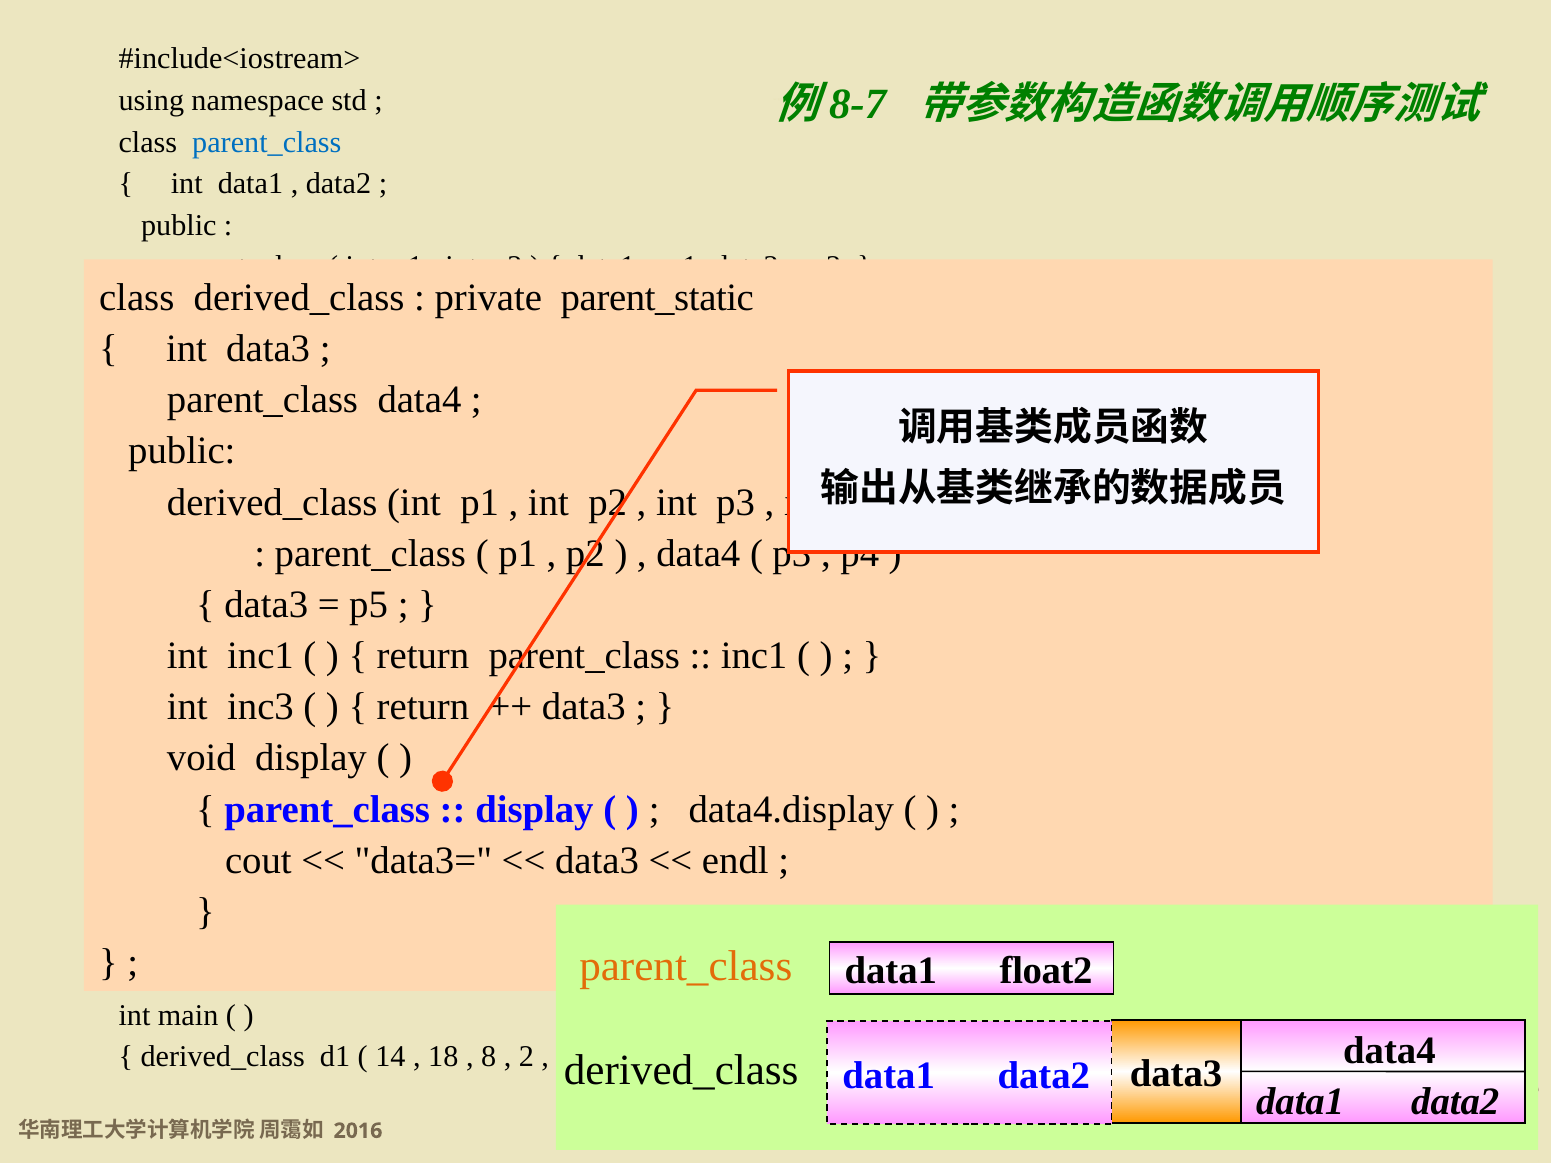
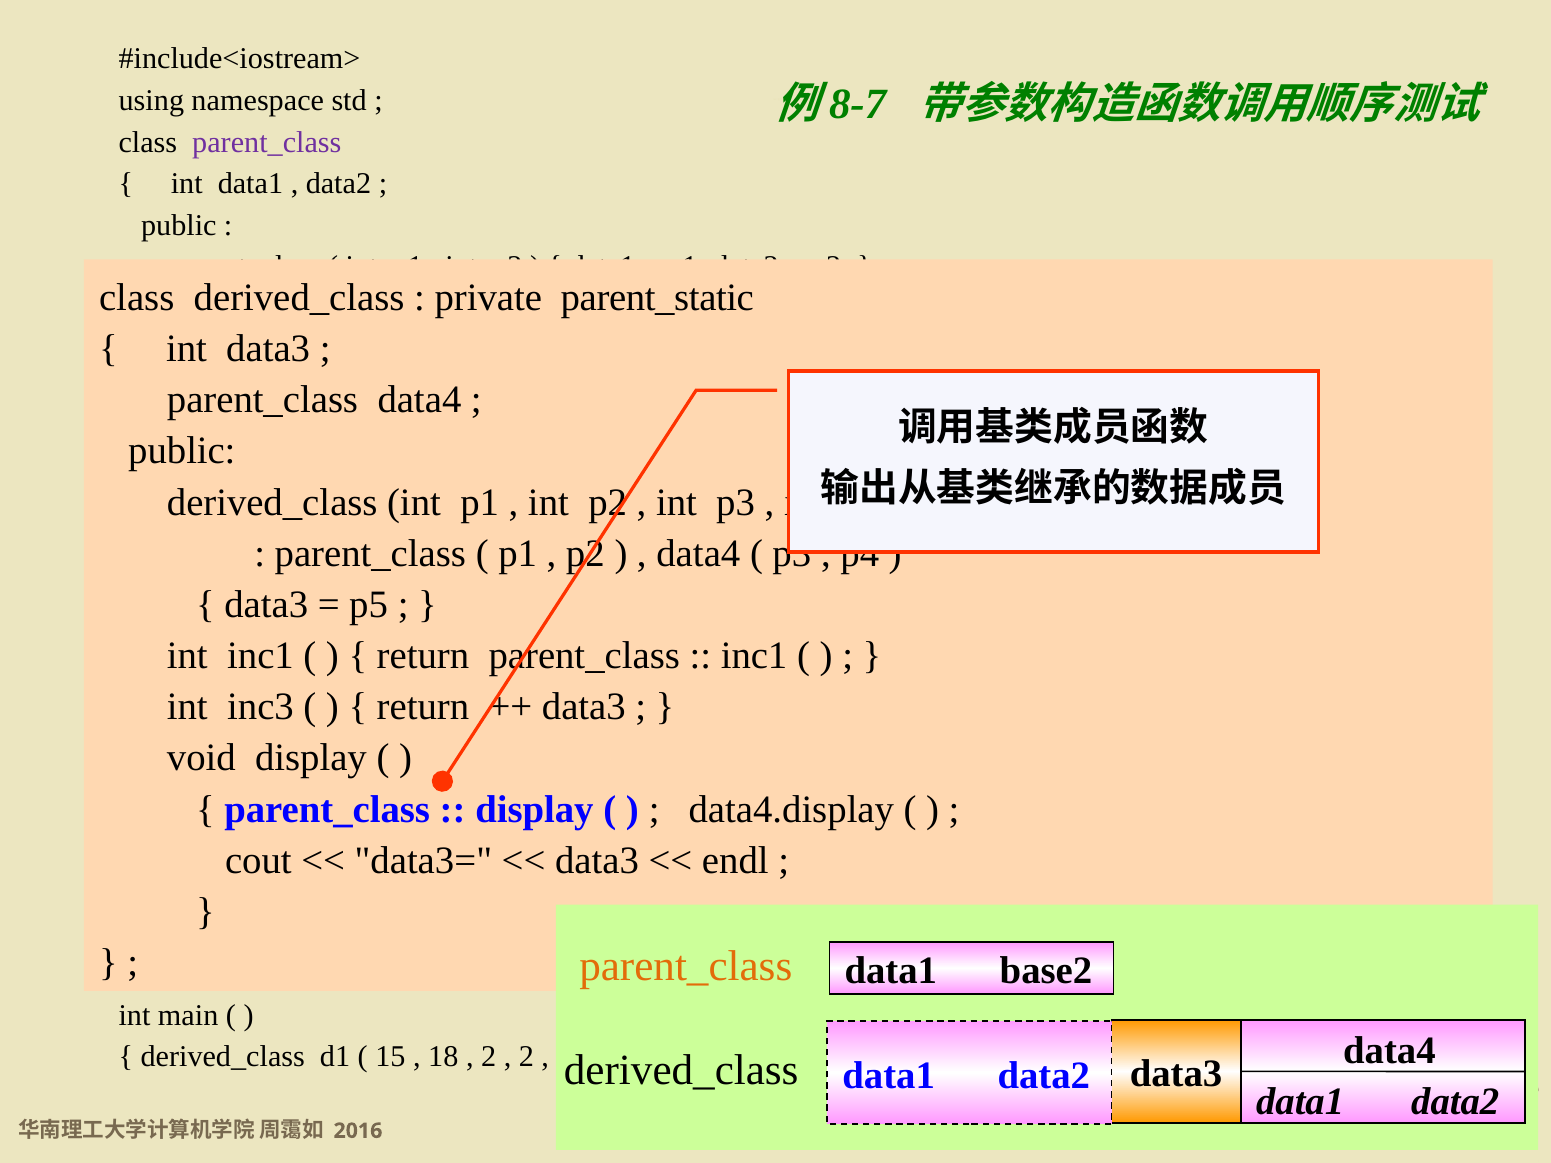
parent_class at (267, 142) colour: blue -> purple
float2: float2 -> base2
14: 14 -> 15
8 at (489, 1057): 8 -> 2
